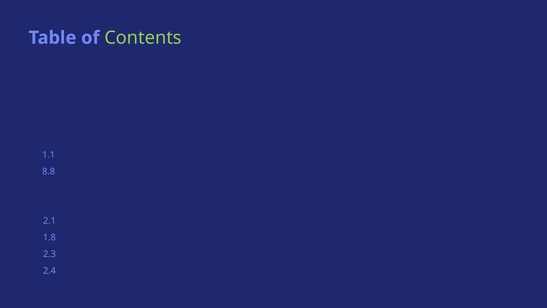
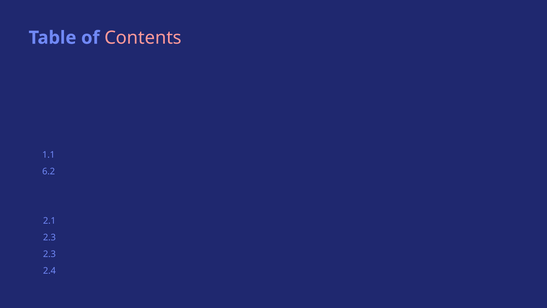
Contents colour: light green -> pink
8.8: 8.8 -> 6.2
1.8 at (49, 237): 1.8 -> 2.3
